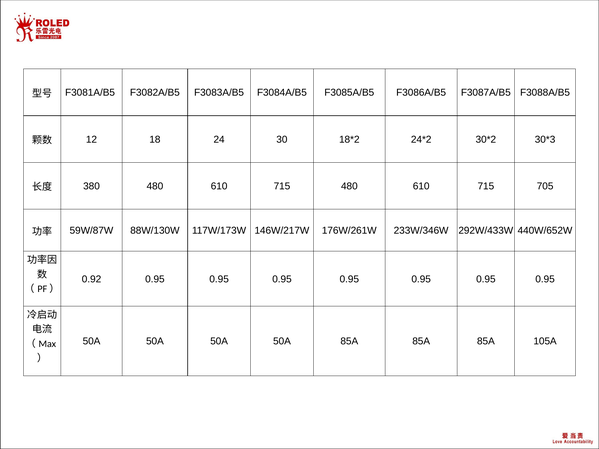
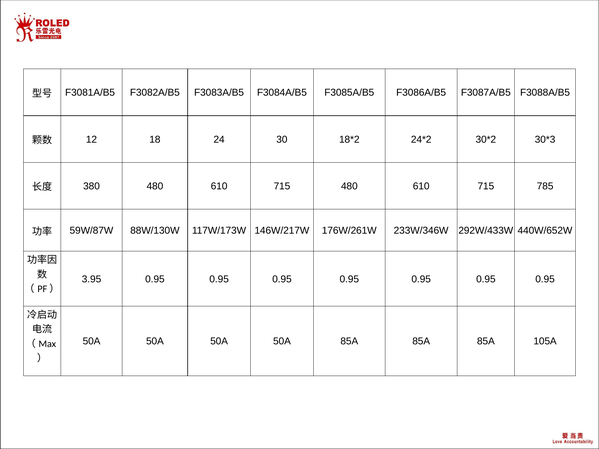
705: 705 -> 785
0.92: 0.92 -> 3.95
